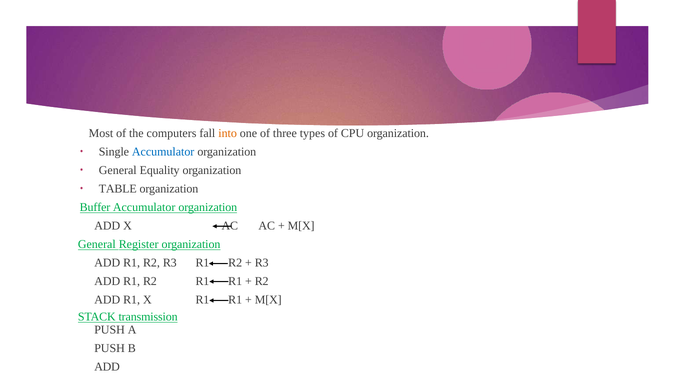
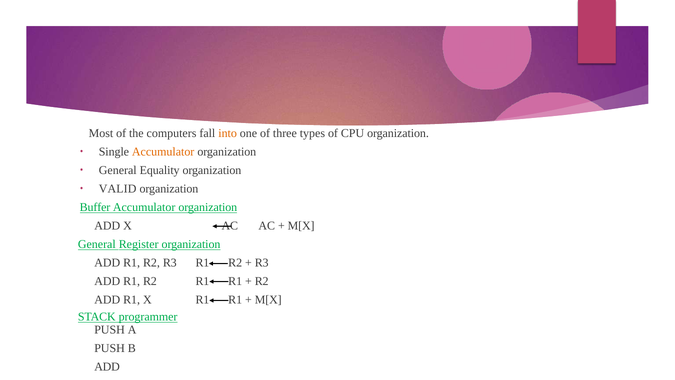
Accumulator at (163, 152) colour: blue -> orange
TABLE: TABLE -> VALID
transmission: transmission -> programmer
